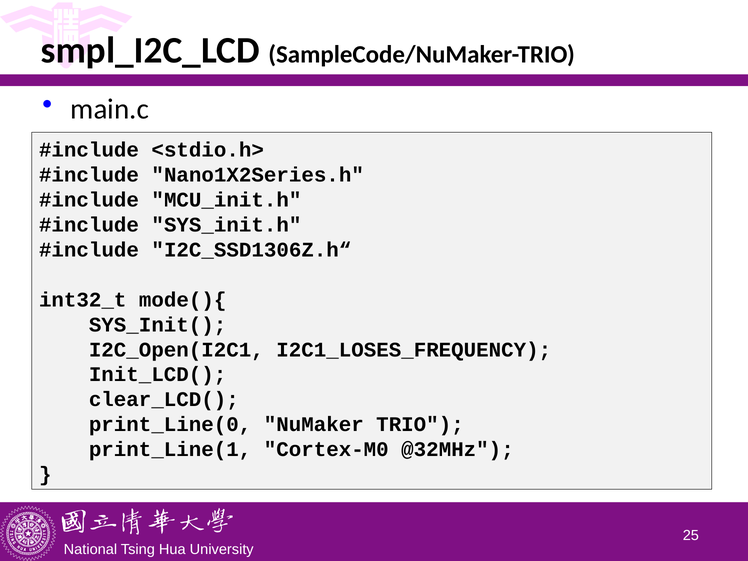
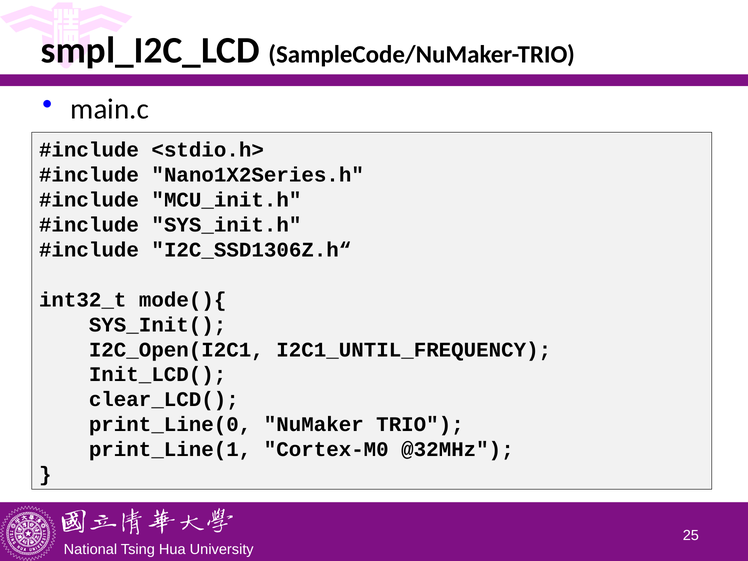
I2C1_LOSES_FREQUENCY: I2C1_LOSES_FREQUENCY -> I2C1_UNTIL_FREQUENCY
